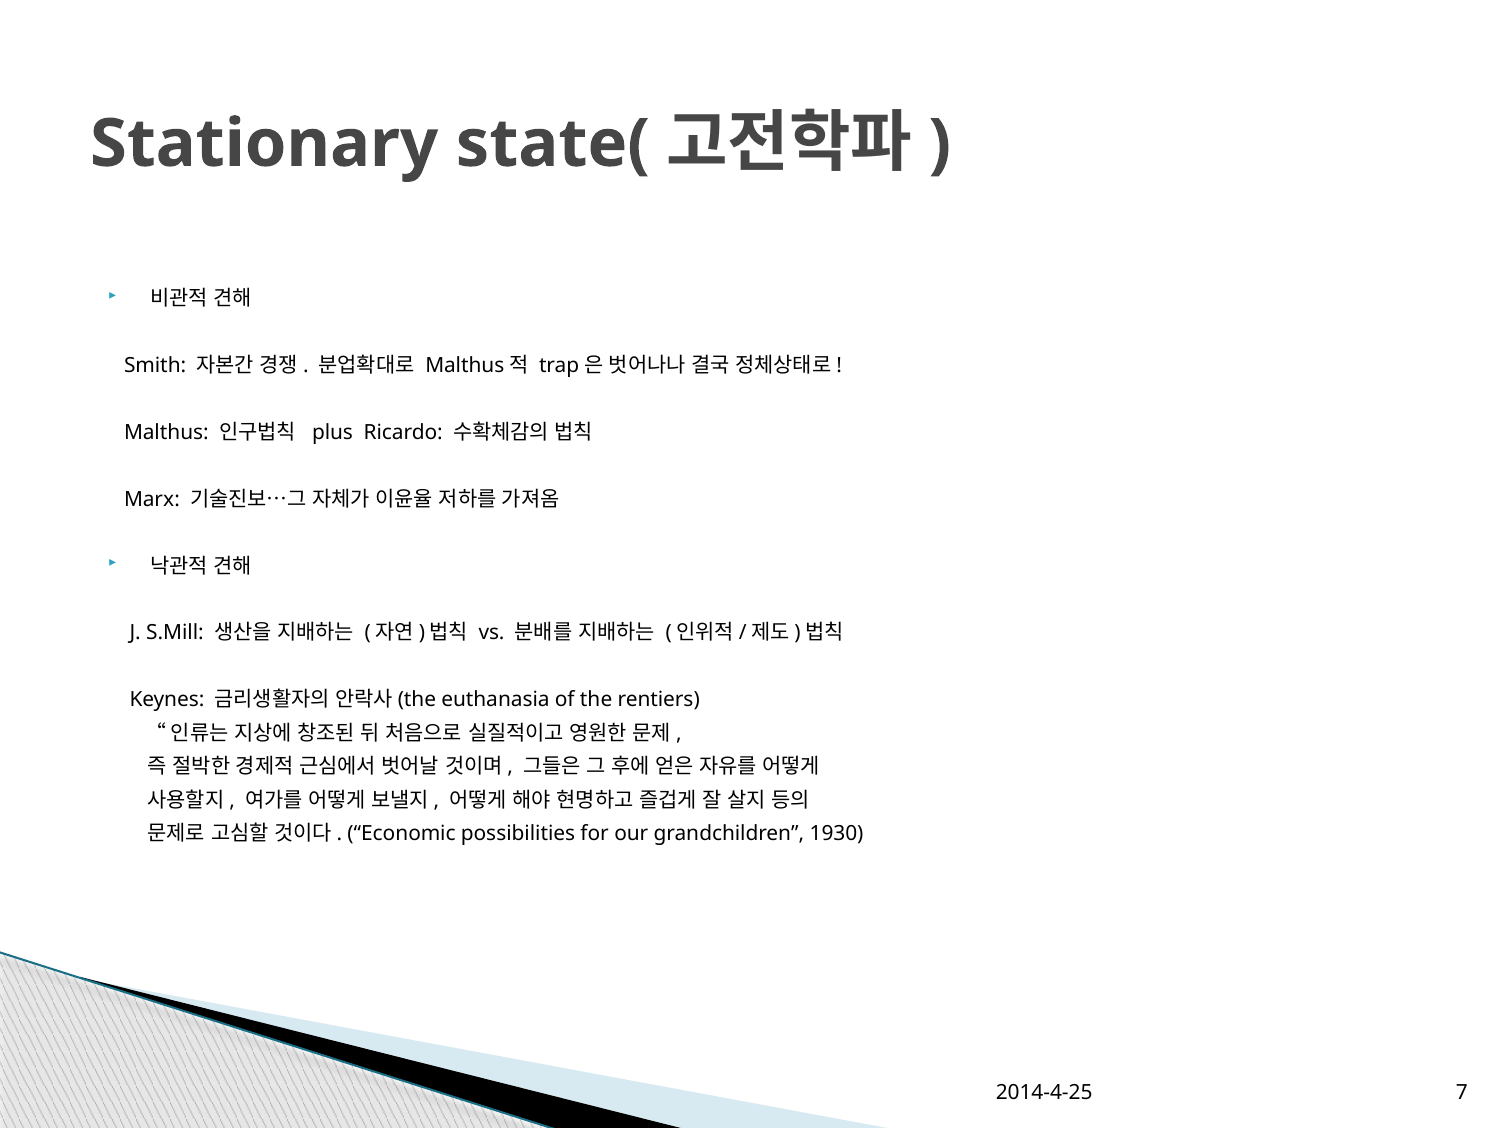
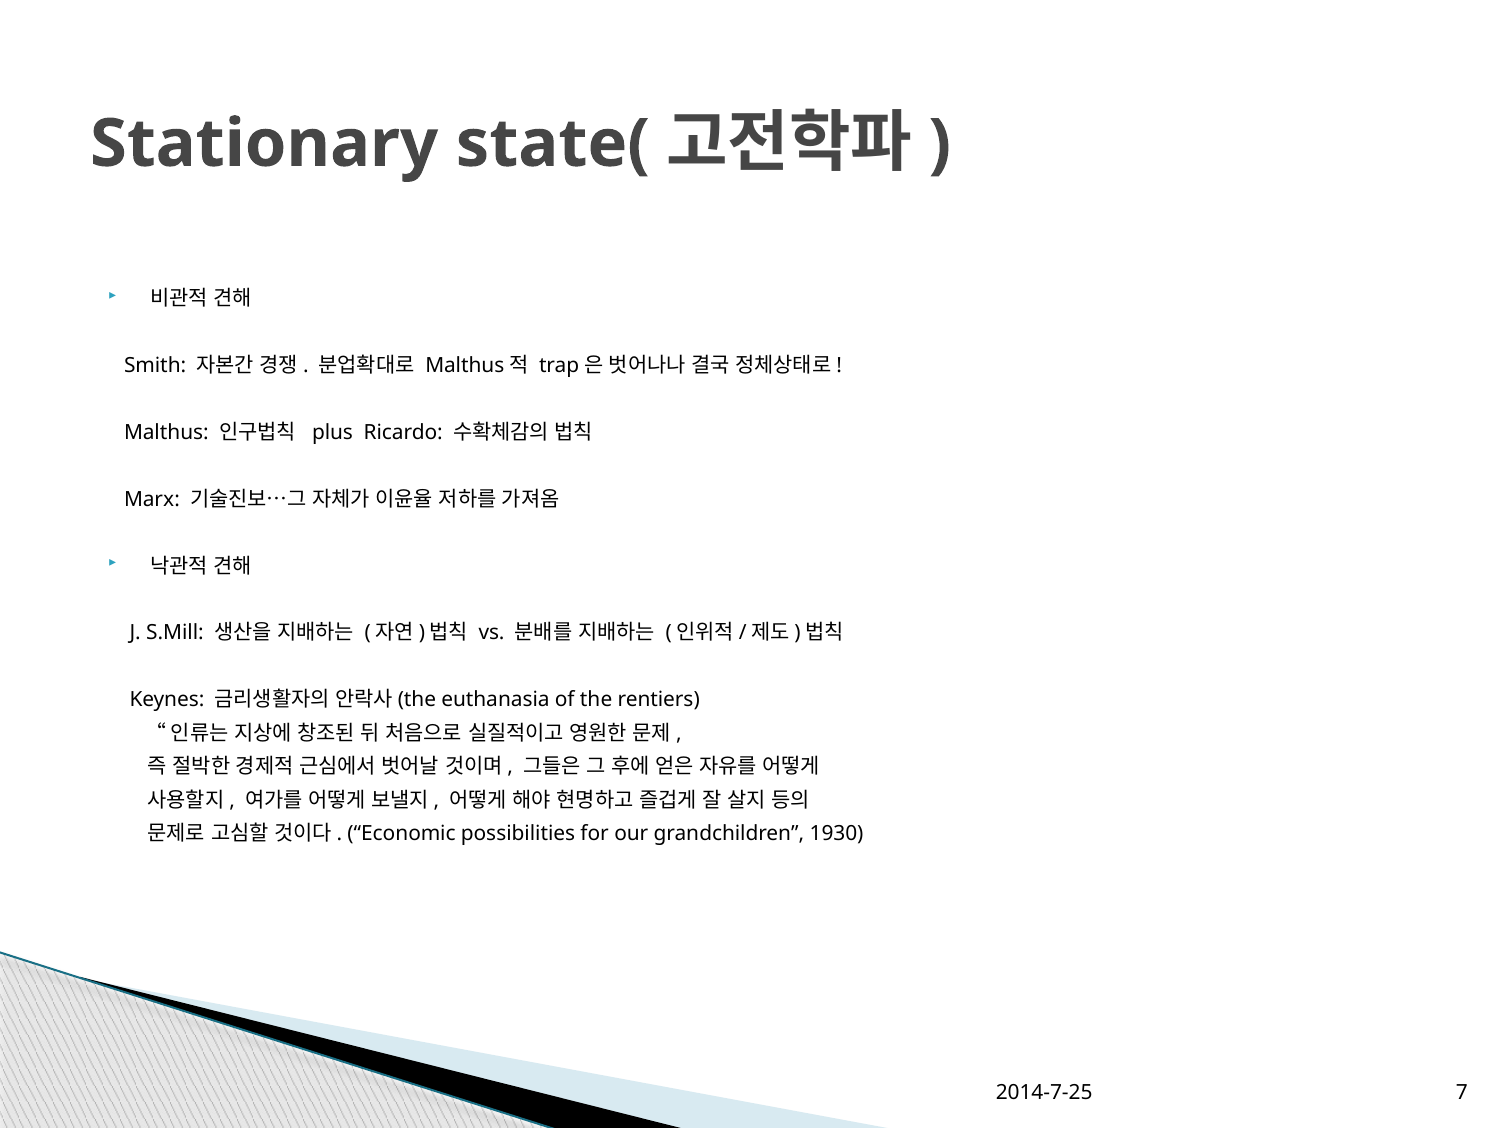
2014-4-25: 2014-4-25 -> 2014-7-25
